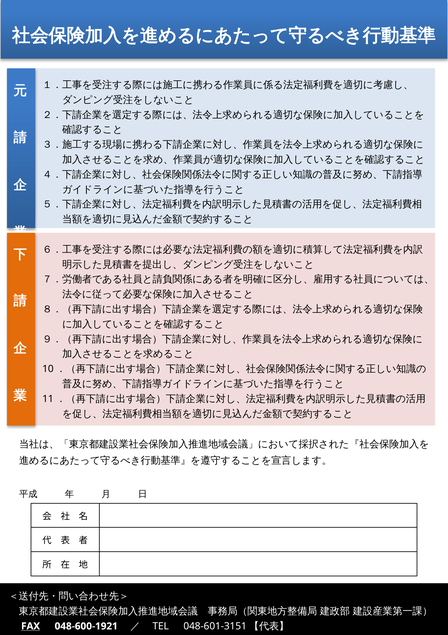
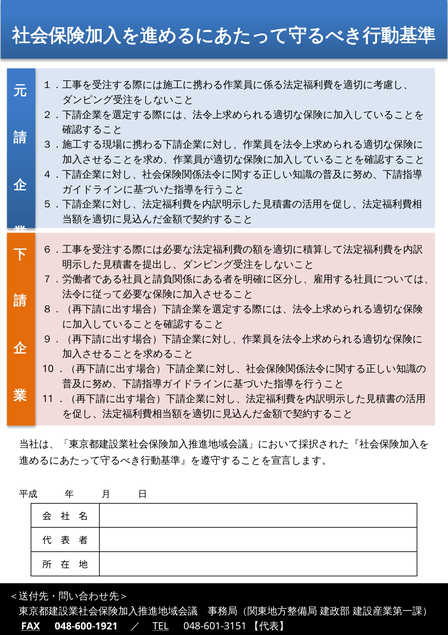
TEL underline: none -> present
